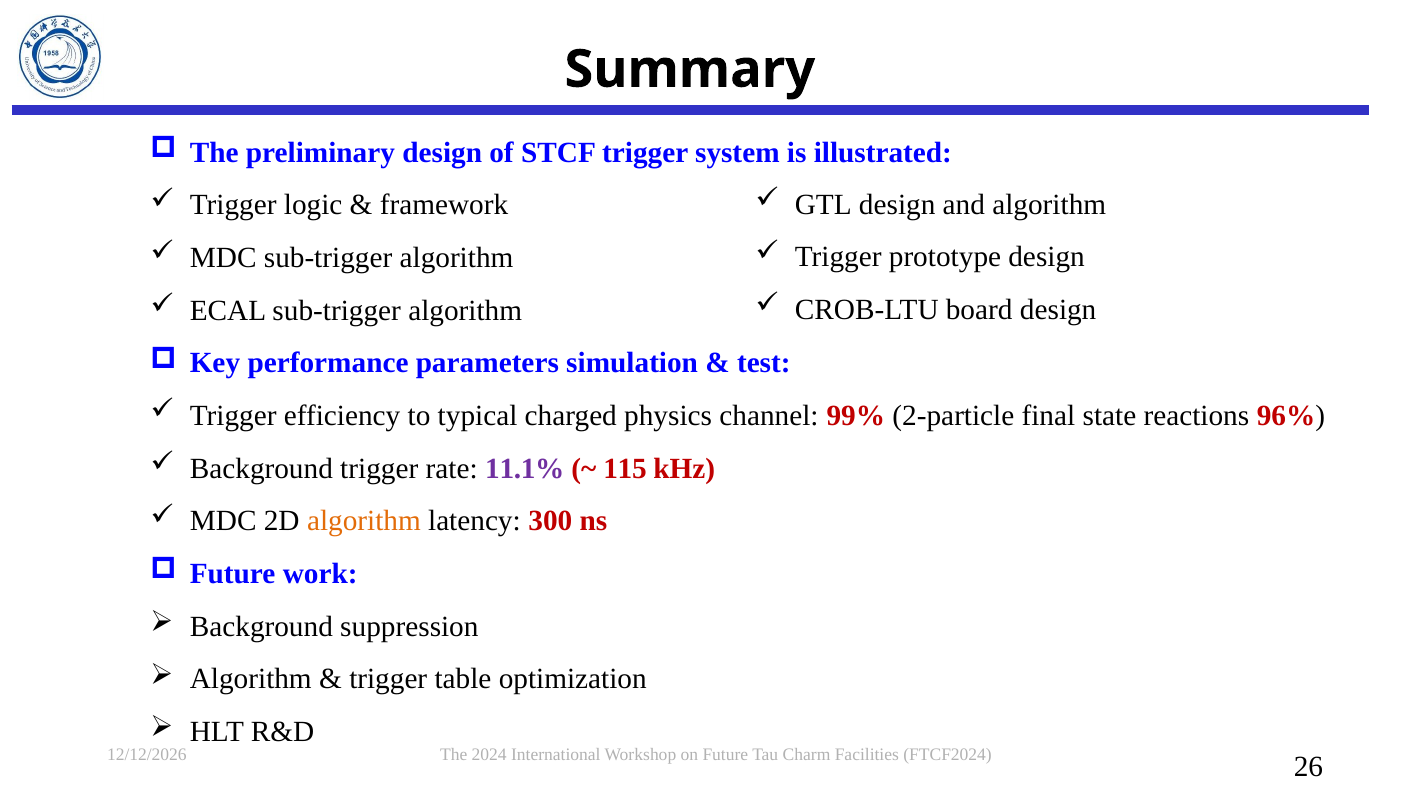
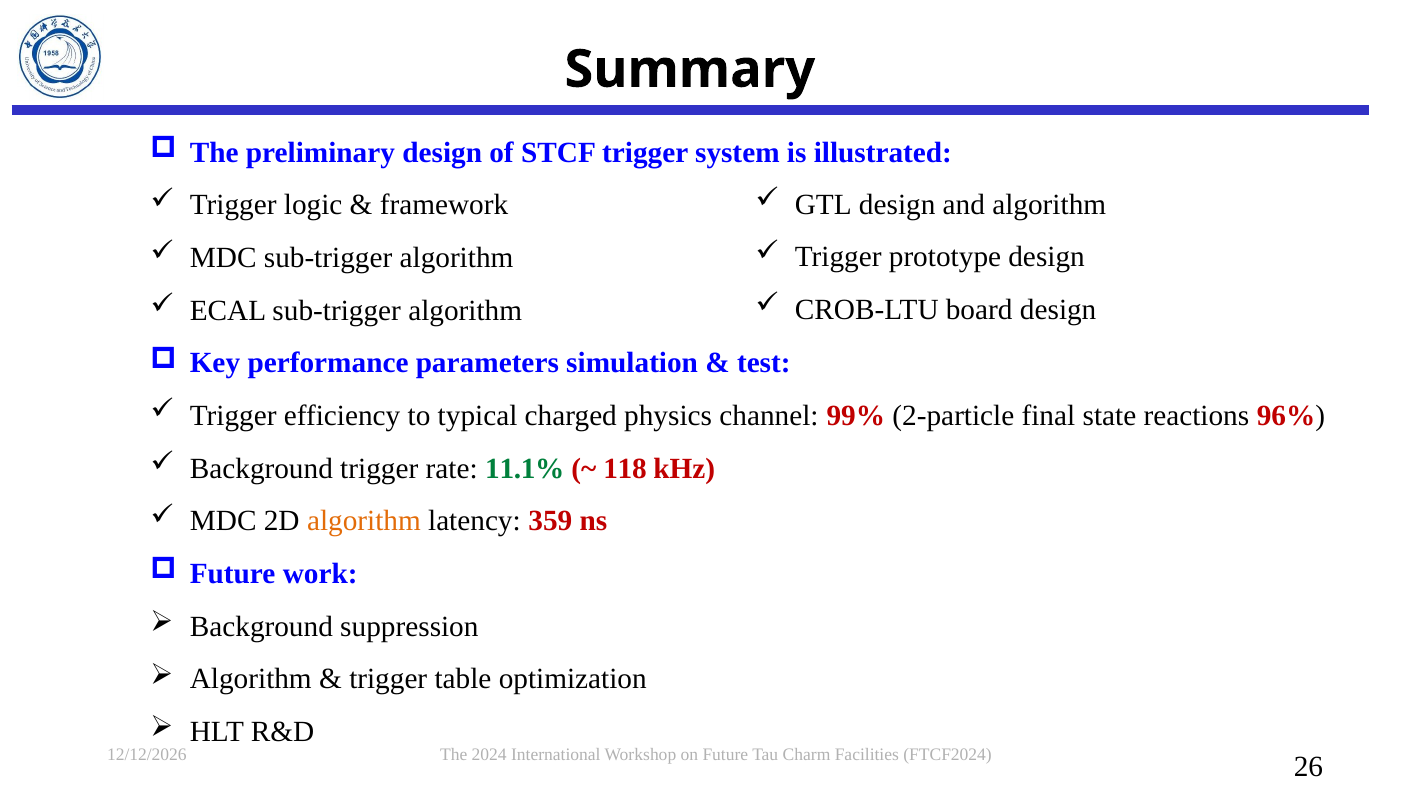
11.1% colour: purple -> green
115: 115 -> 118
300: 300 -> 359
